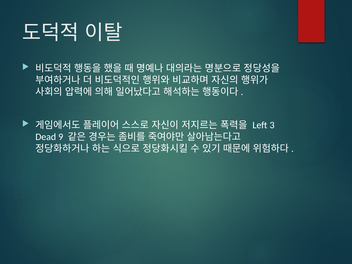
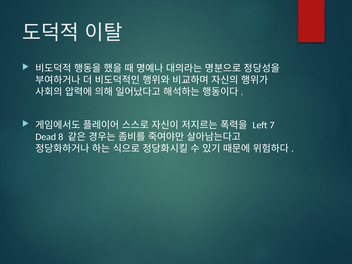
3: 3 -> 7
9: 9 -> 8
